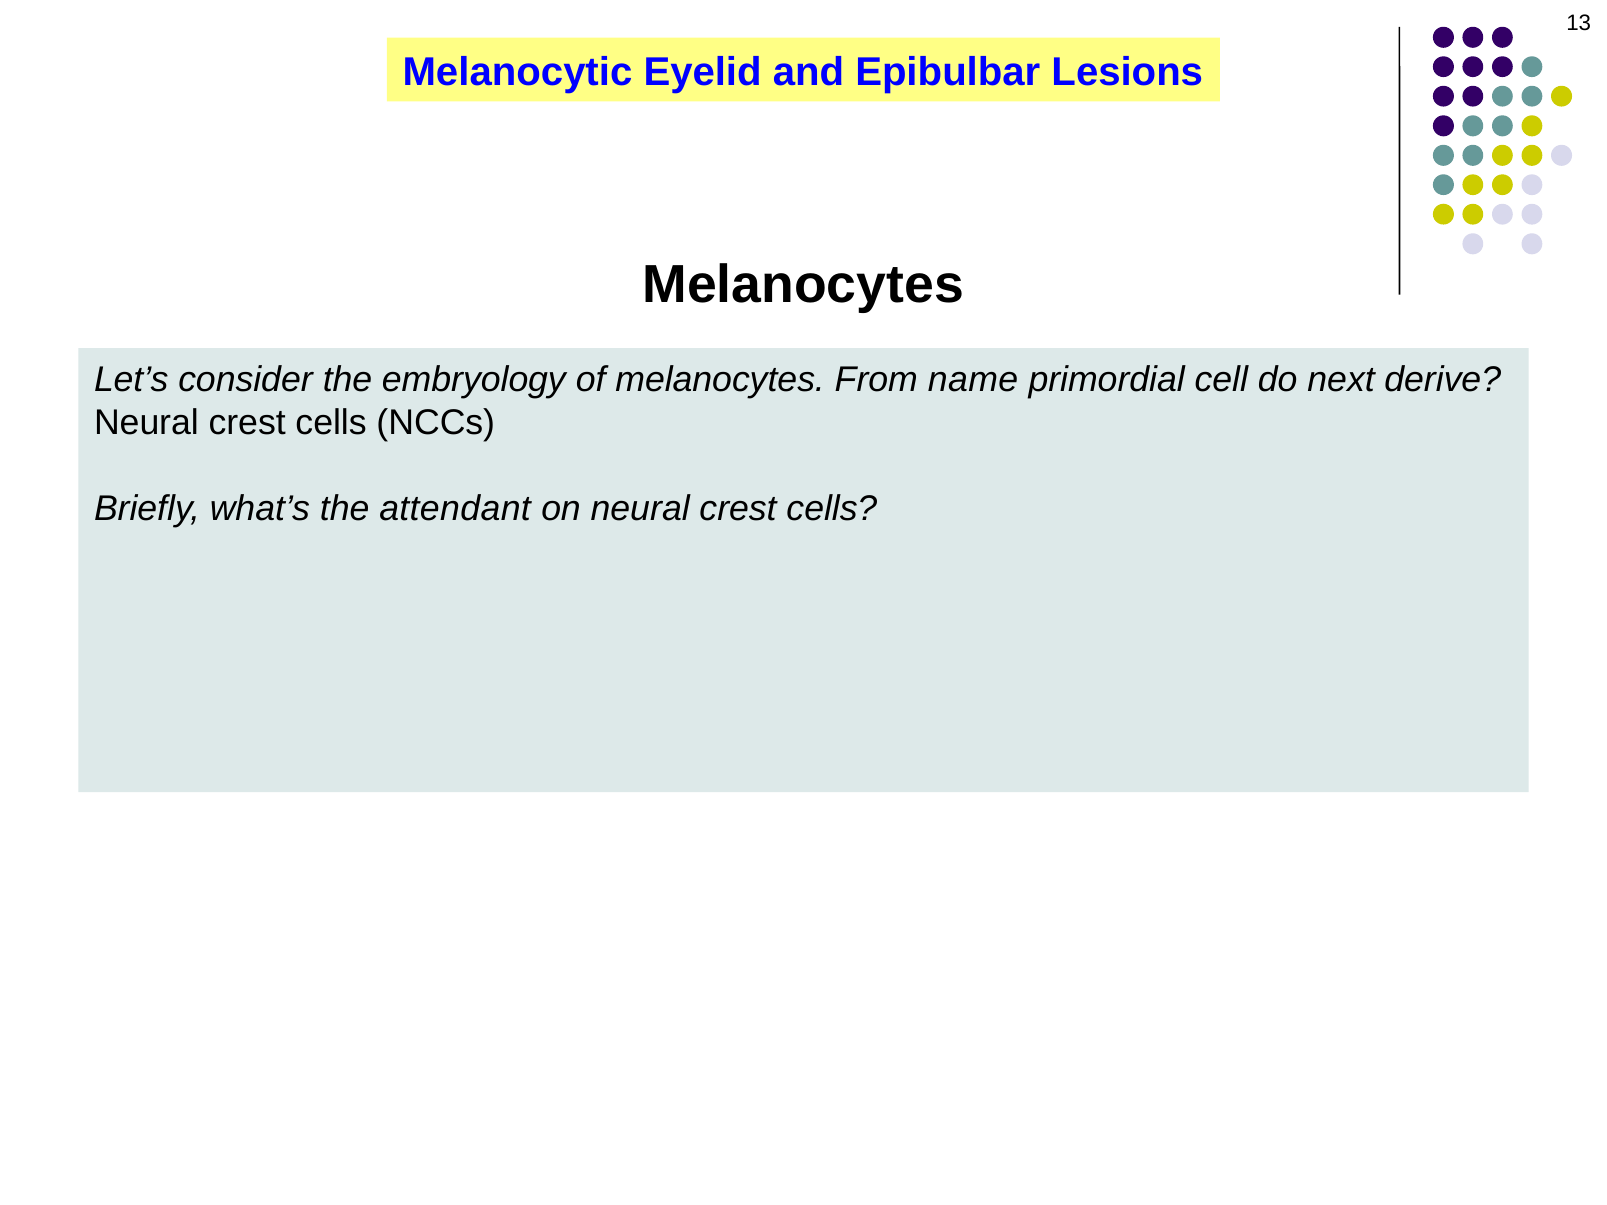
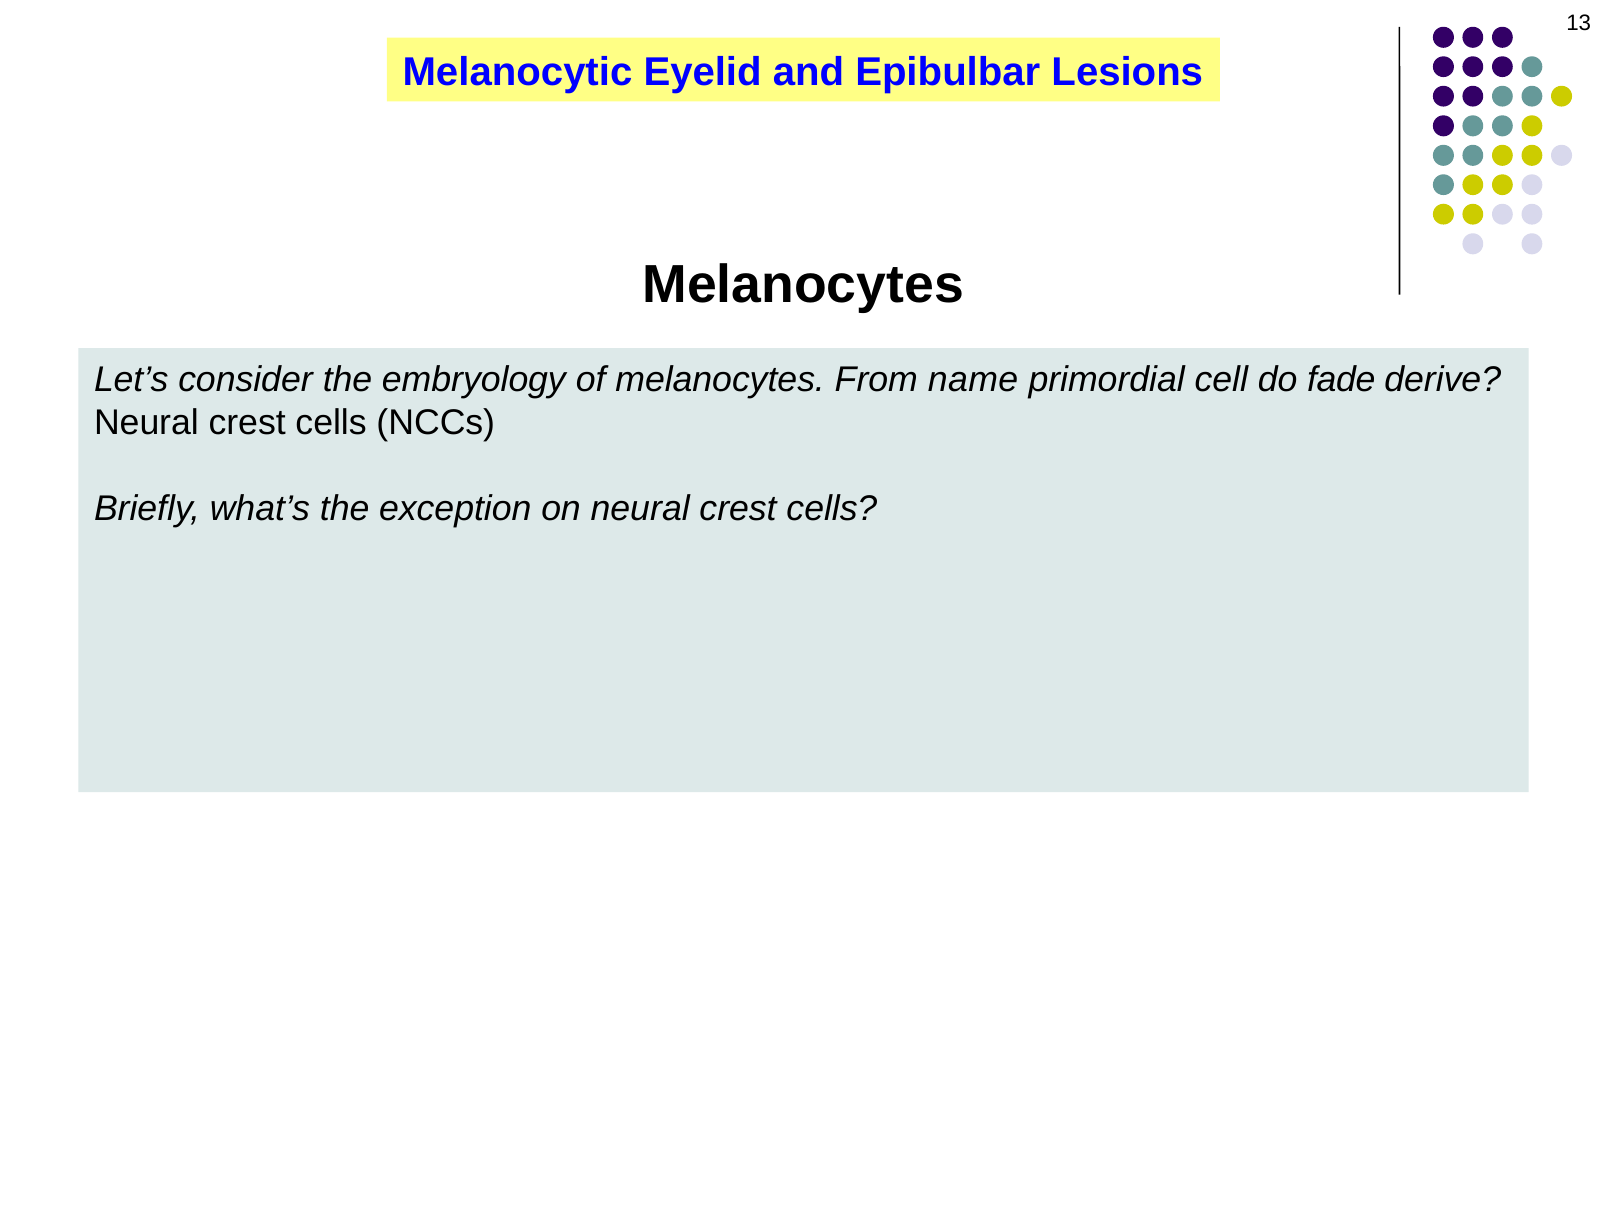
next: next -> fade
attendant: attendant -> exception
